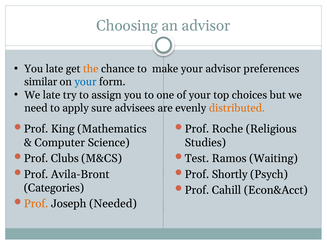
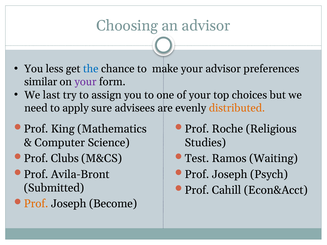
You late: late -> less
the colour: orange -> blue
your at (86, 82) colour: blue -> purple
We late: late -> last
Shortly at (230, 174): Shortly -> Joseph
Categories: Categories -> Submitted
Needed: Needed -> Become
